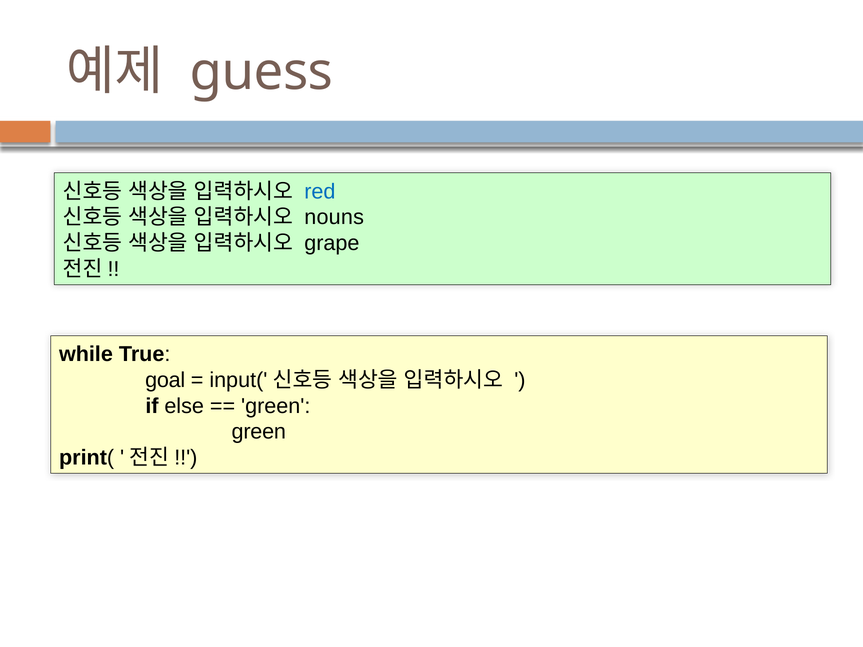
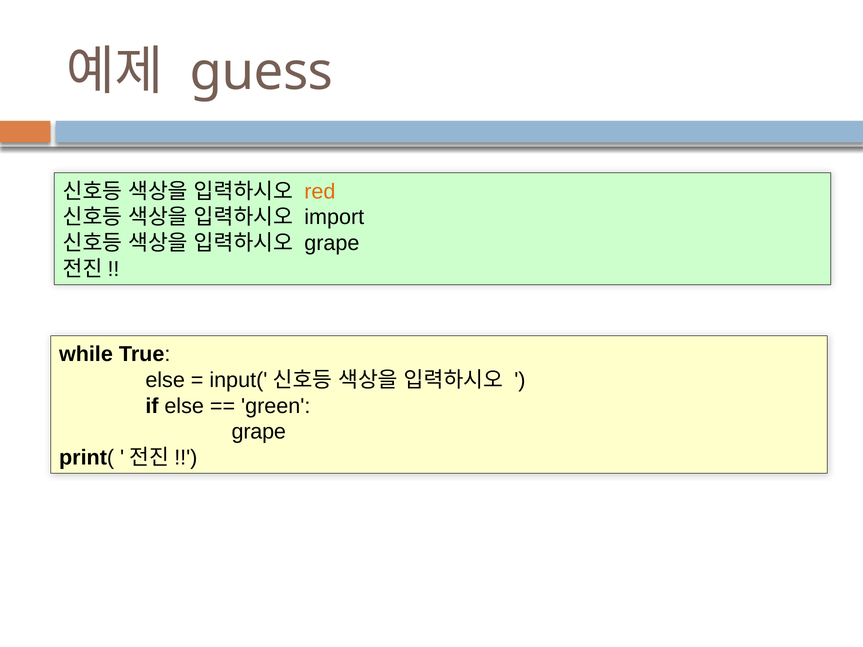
red colour: blue -> orange
nouns: nouns -> import
goal at (165, 380): goal -> else
green at (259, 432): green -> grape
